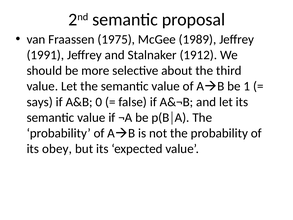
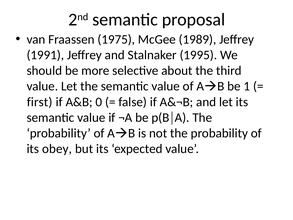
1912: 1912 -> 1995
says: says -> first
